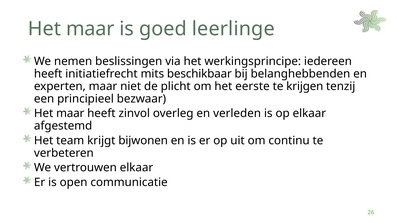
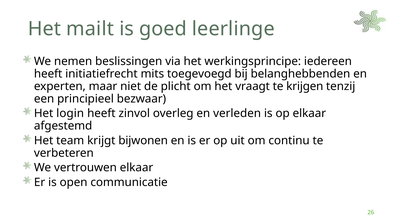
maar at (90, 29): maar -> mailt
beschikbaar: beschikbaar -> toegevoegd
eerste: eerste -> vraagt
maar at (70, 114): maar -> login
